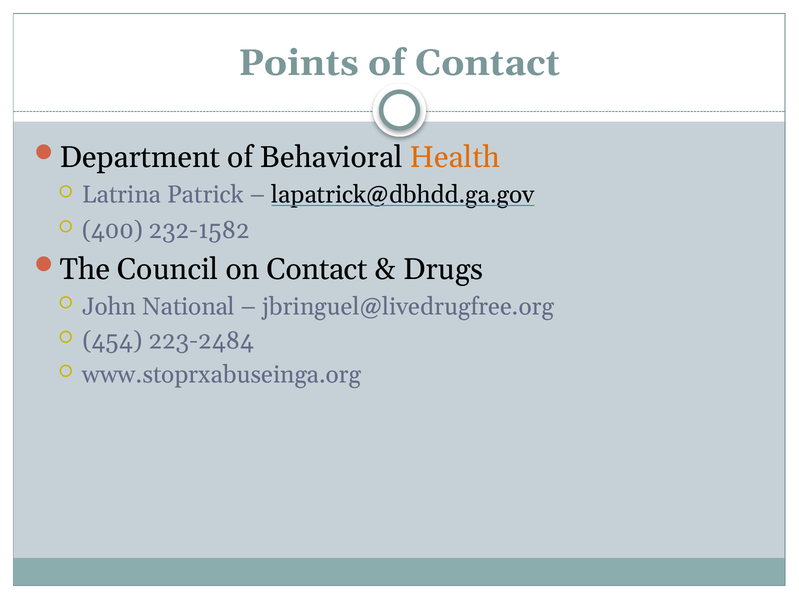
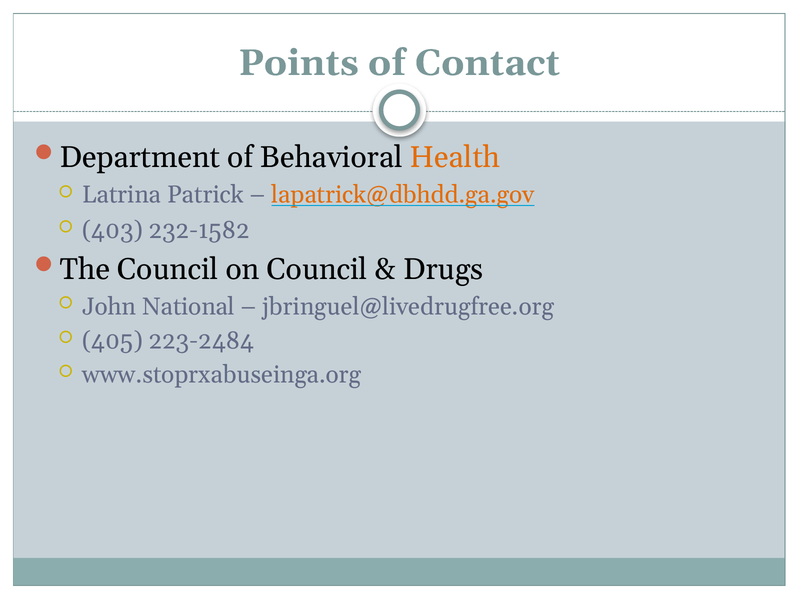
lapatrick@dbhdd.ga.gov colour: black -> orange
400: 400 -> 403
on Contact: Contact -> Council
454: 454 -> 405
